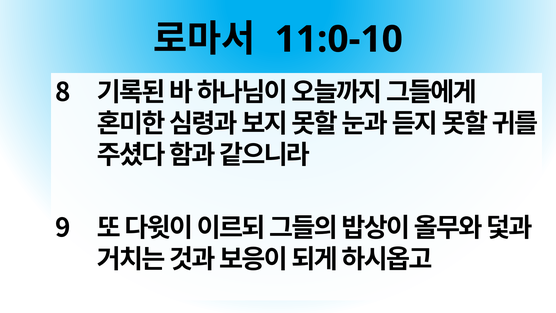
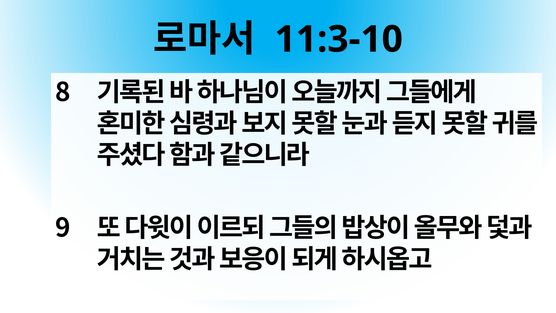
11:0-10: 11:0-10 -> 11:3-10
